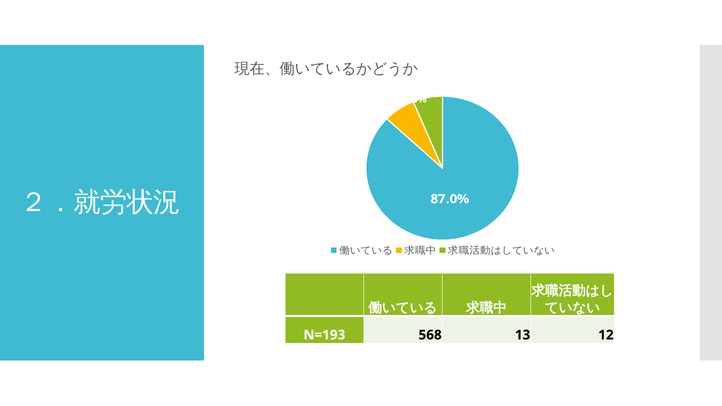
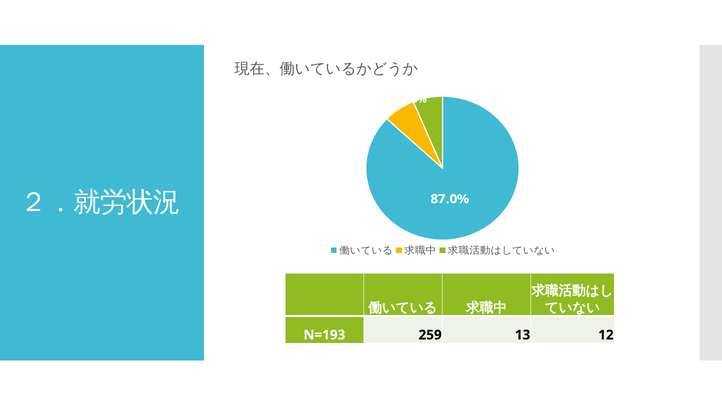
568: 568 -> 259
